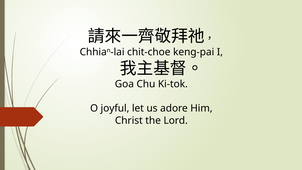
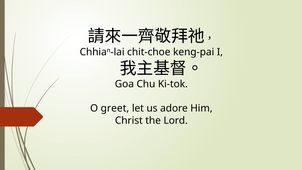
joyful: joyful -> greet
